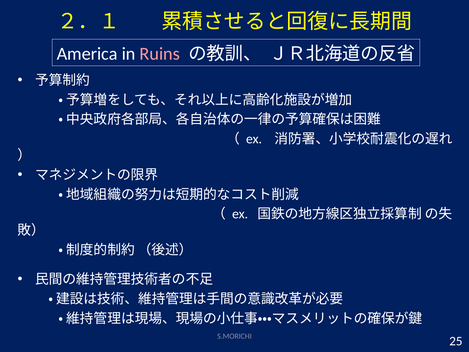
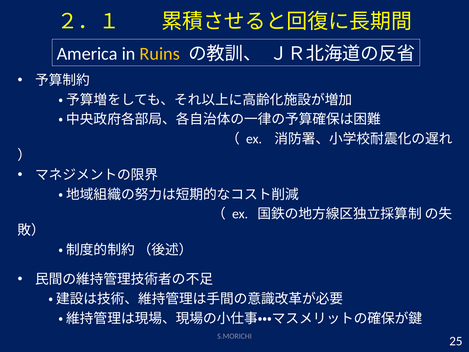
Ruins colour: pink -> yellow
